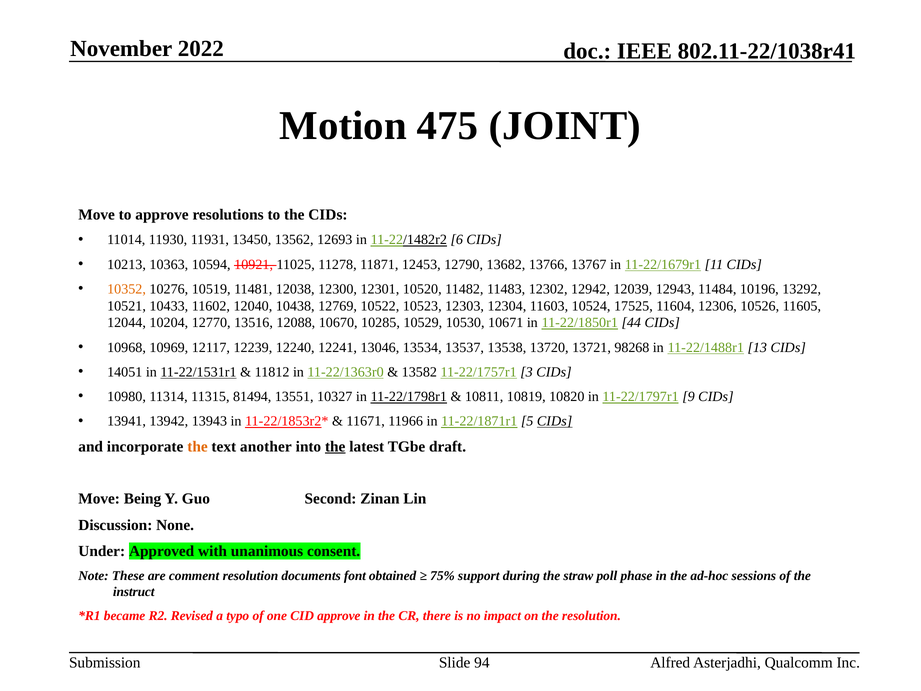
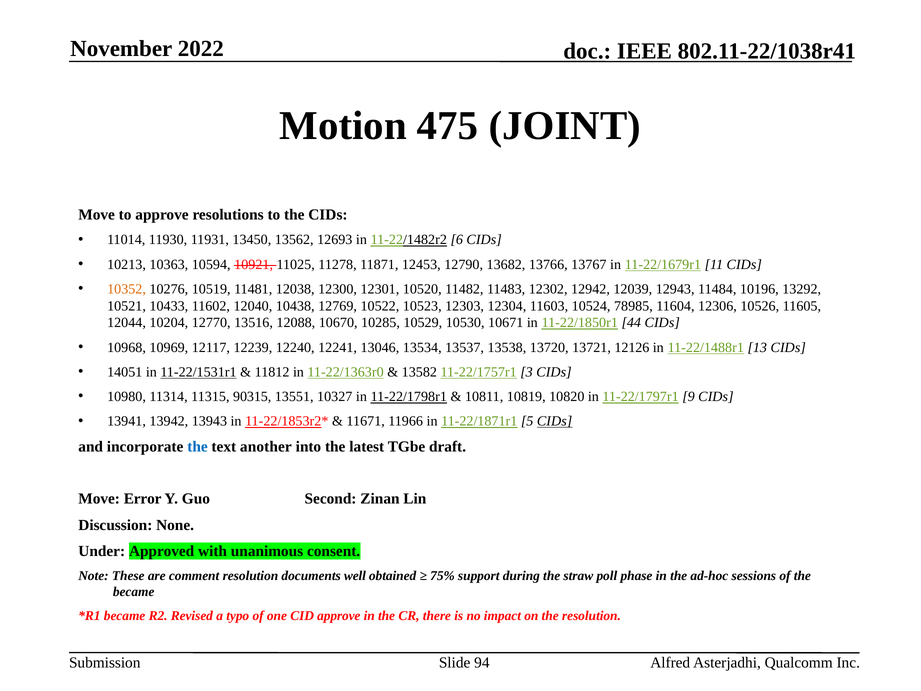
17525: 17525 -> 78985
98268: 98268 -> 12126
81494: 81494 -> 90315
the at (197, 446) colour: orange -> blue
the at (335, 446) underline: present -> none
Being: Being -> Error
font: font -> well
instruct at (134, 592): instruct -> became
